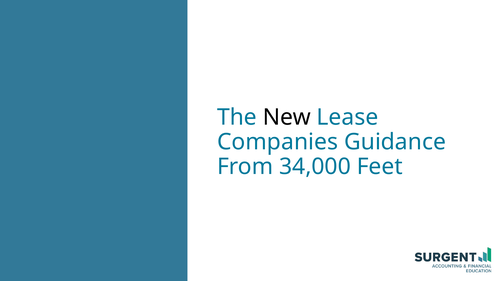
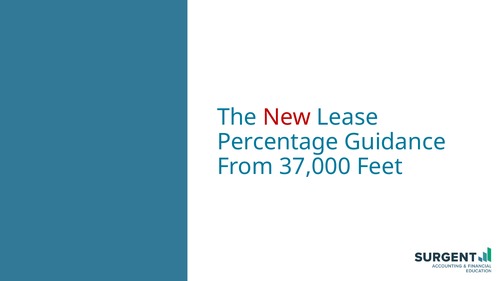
New colour: black -> red
Companies: Companies -> Percentage
34,000: 34,000 -> 37,000
